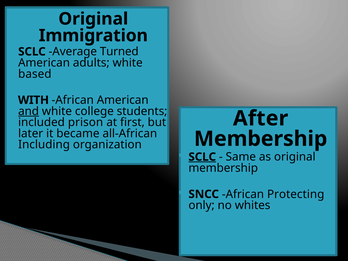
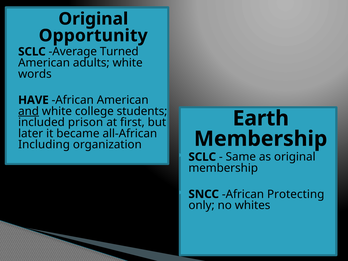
Immigration: Immigration -> Opportunity
based: based -> words
WITH: WITH -> HAVE
After: After -> Earth
SCLC at (202, 157) underline: present -> none
